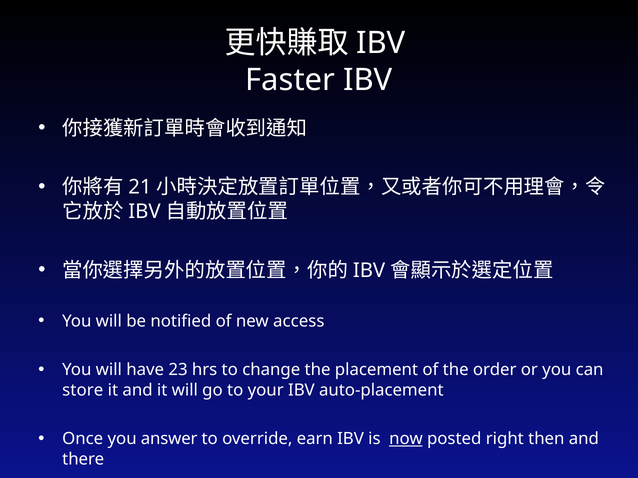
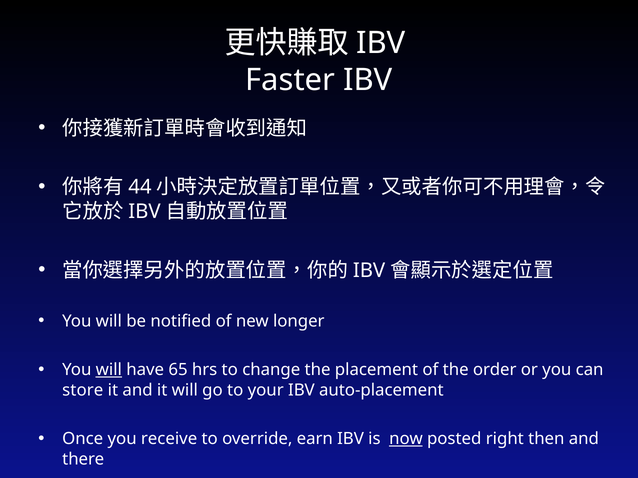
21: 21 -> 44
access: access -> longer
will at (109, 370) underline: none -> present
23: 23 -> 65
answer: answer -> receive
